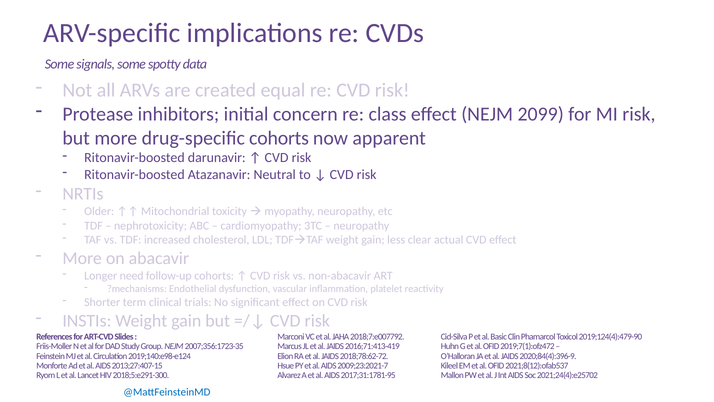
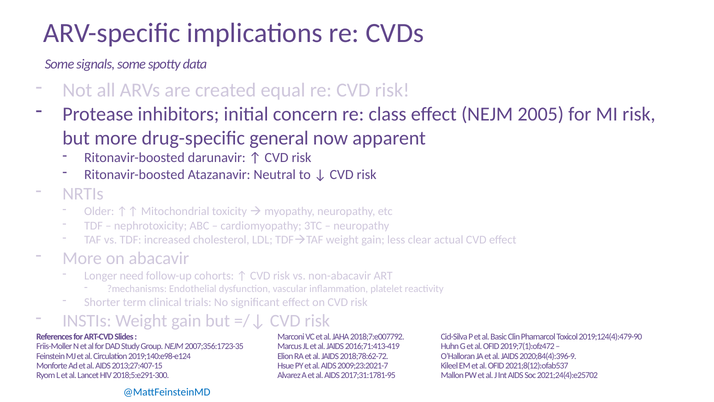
2099: 2099 -> 2005
drug-specific cohorts: cohorts -> general
